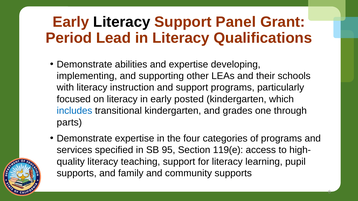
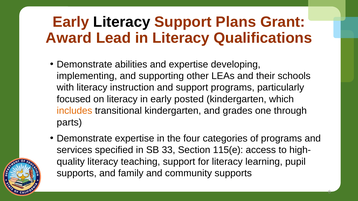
Panel: Panel -> Plans
Period: Period -> Award
includes colour: blue -> orange
95: 95 -> 33
119(e: 119(e -> 115(e
